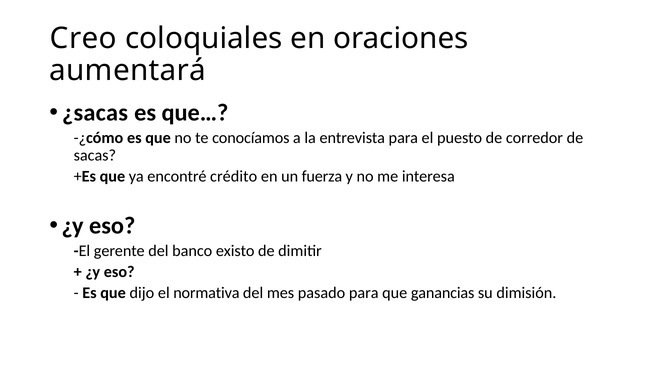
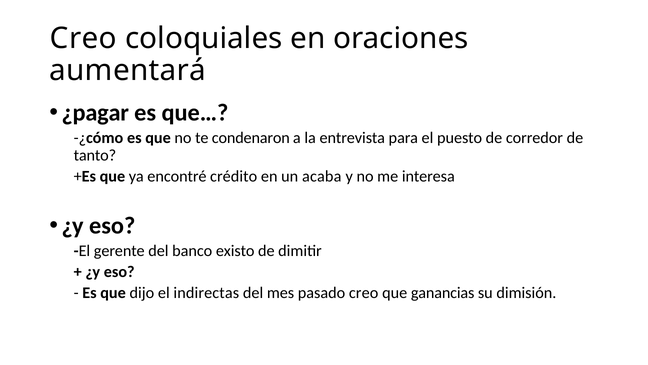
¿sacas: ¿sacas -> ¿pagar
conocíamos: conocíamos -> condenaron
sacas: sacas -> tanto
fuerza: fuerza -> acaba
normativa: normativa -> indirectas
pasado para: para -> creo
